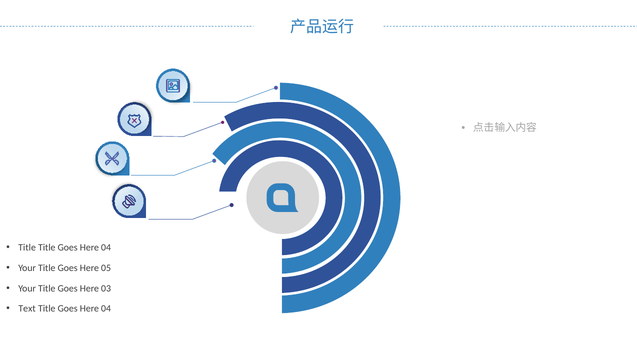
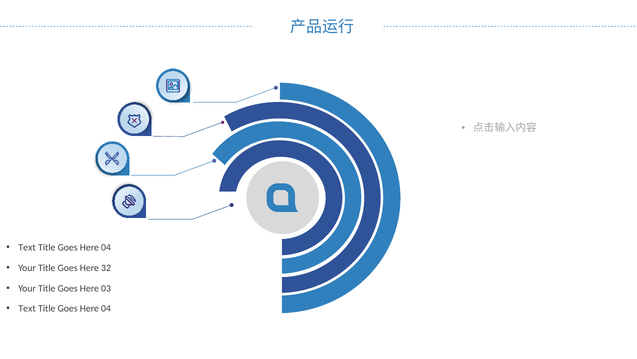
Title at (27, 247): Title -> Text
05: 05 -> 32
